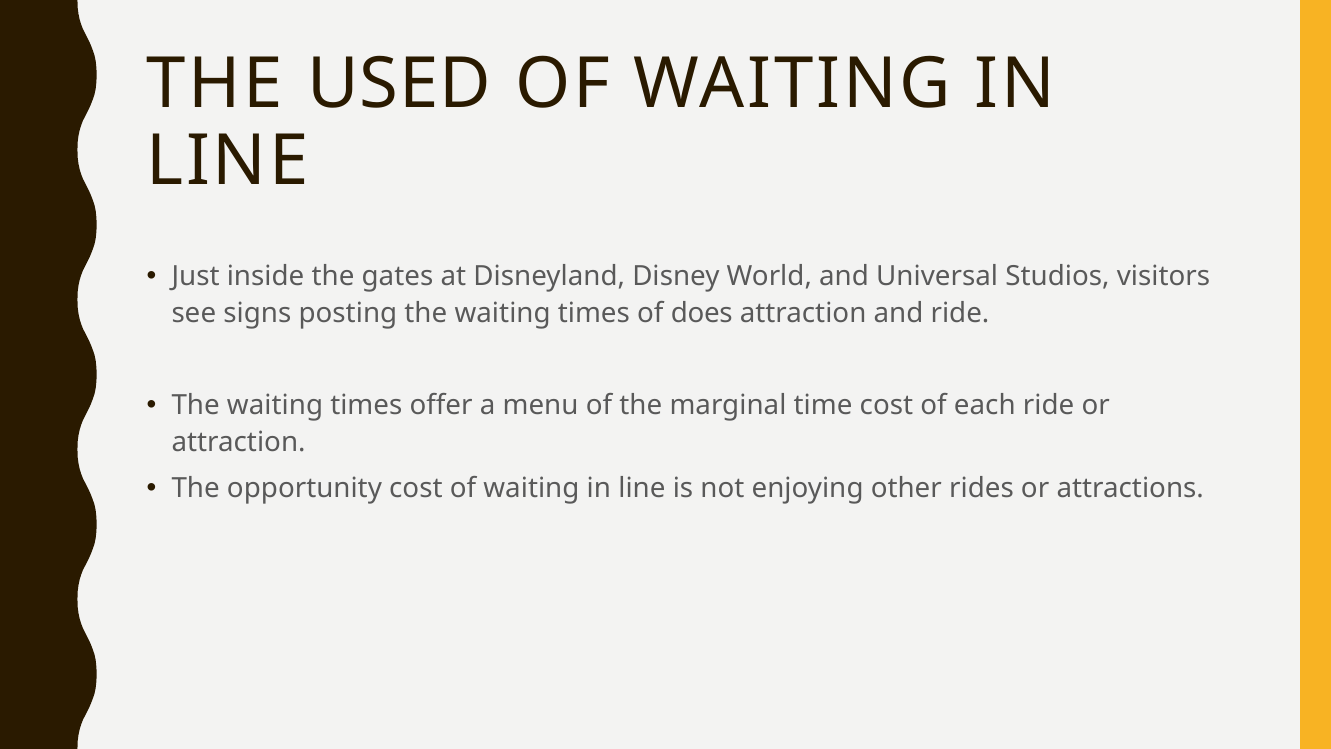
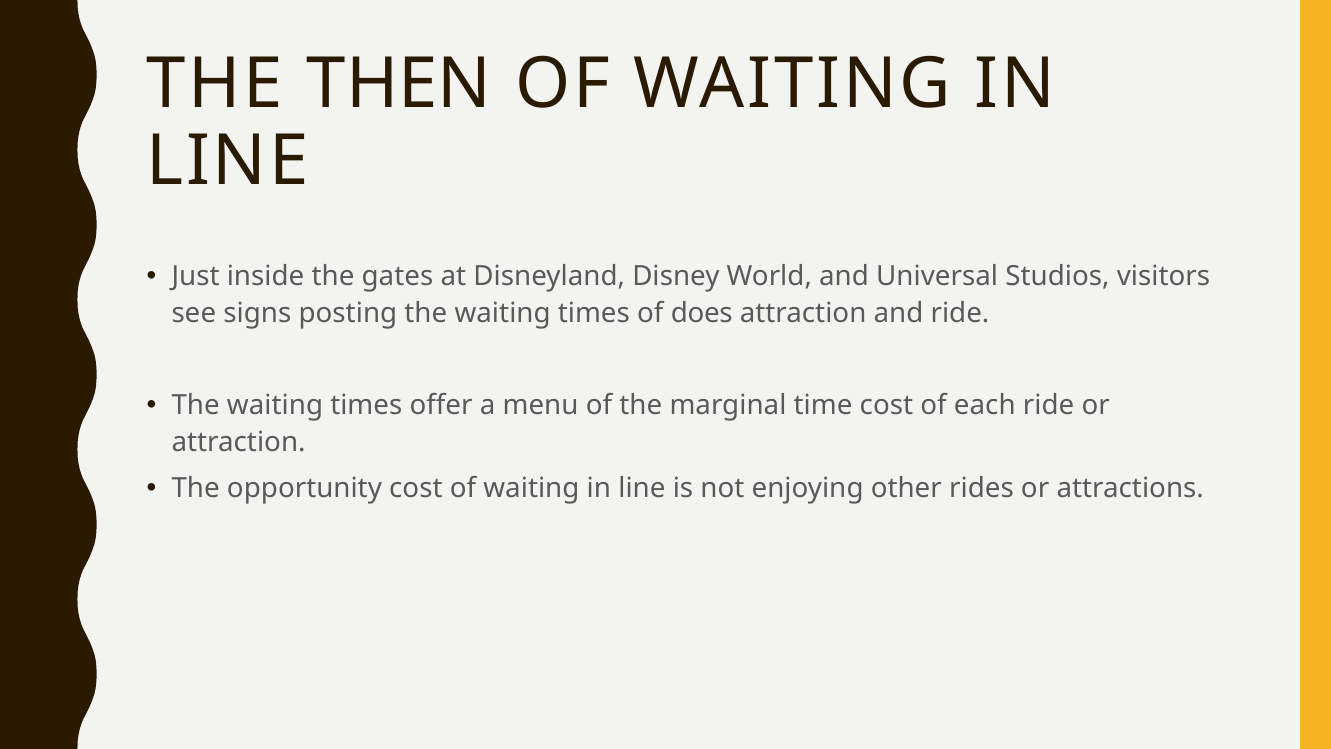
USED: USED -> THEN
